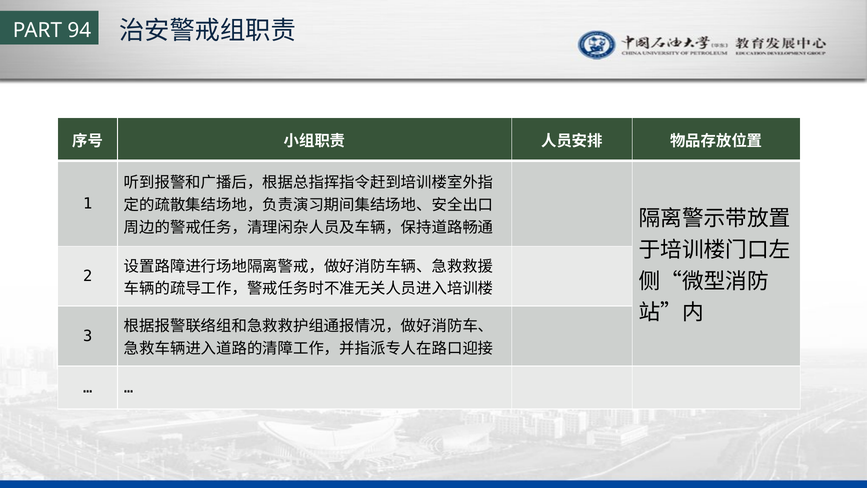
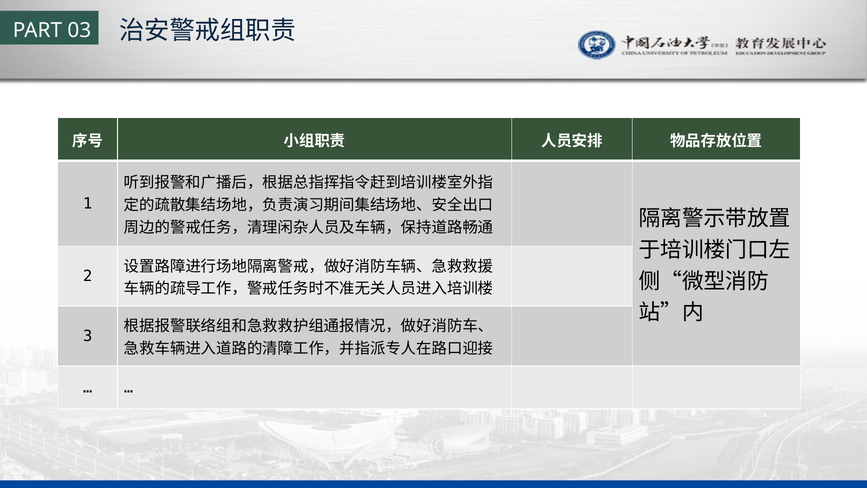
94: 94 -> 03
